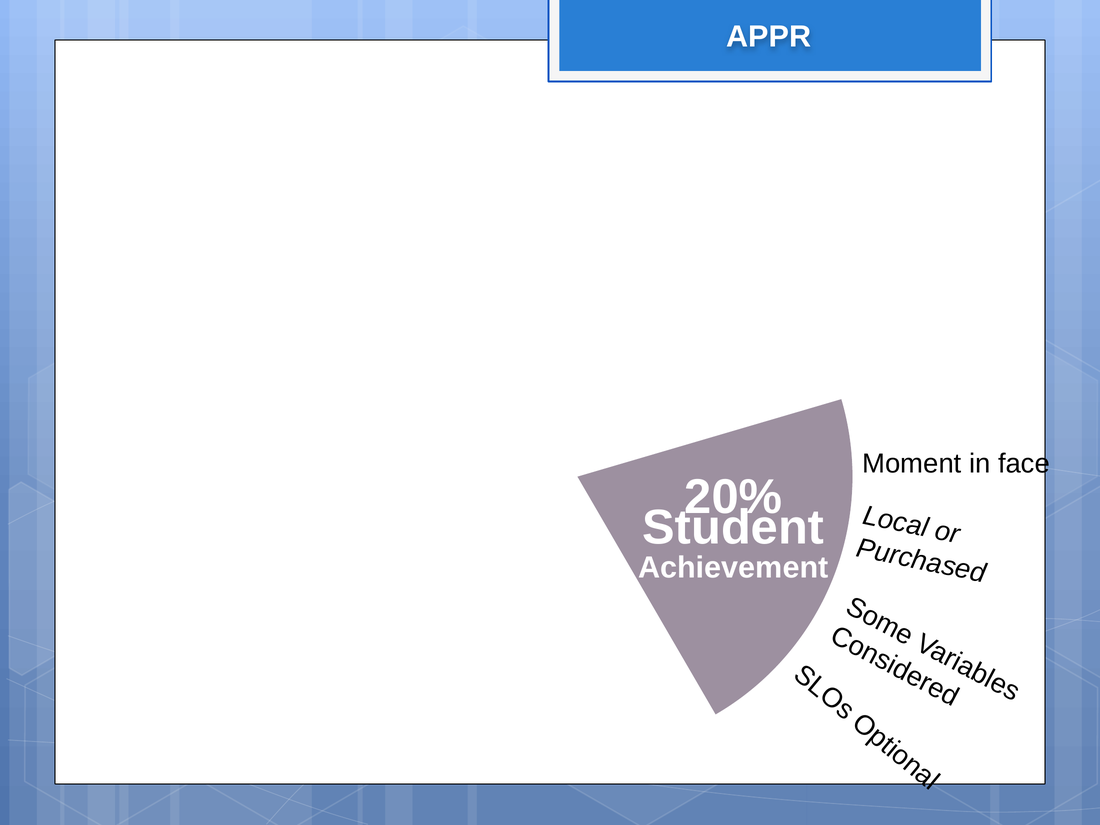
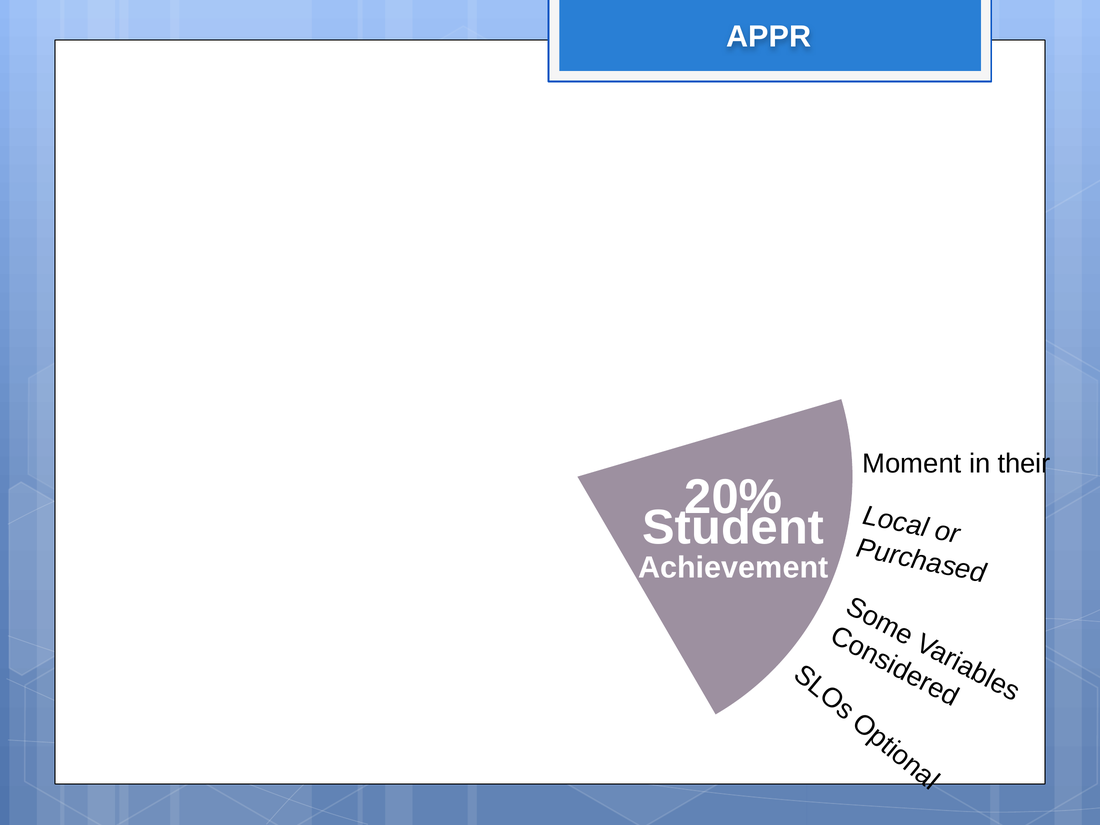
face: face -> their
